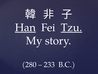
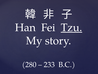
Han underline: present -> none
